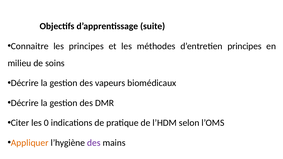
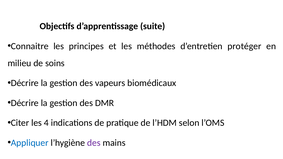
d’entretien principes: principes -> protéger
0: 0 -> 4
Appliquer colour: orange -> blue
